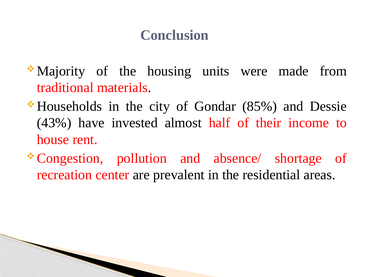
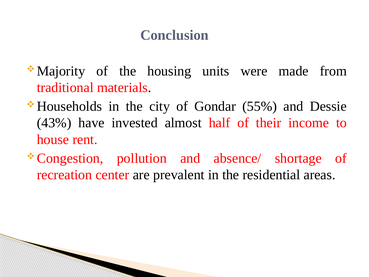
85%: 85% -> 55%
